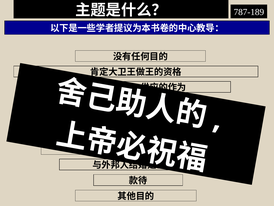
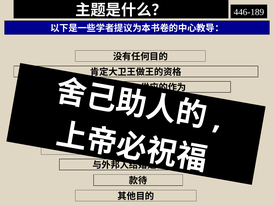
787-189: 787-189 -> 446-189
